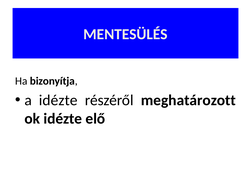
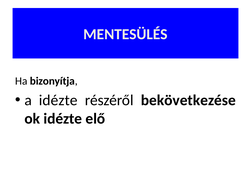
meghatározott: meghatározott -> bekövetkezése
